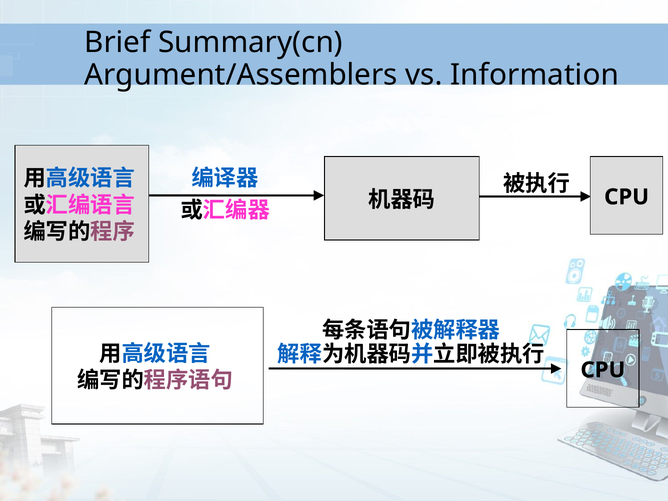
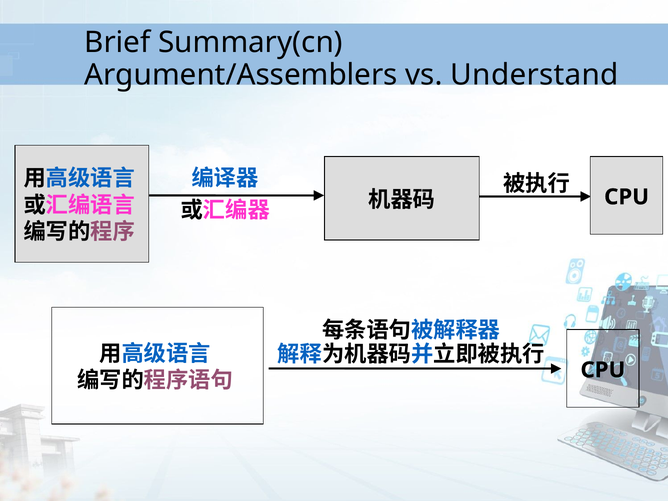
Information: Information -> Understand
